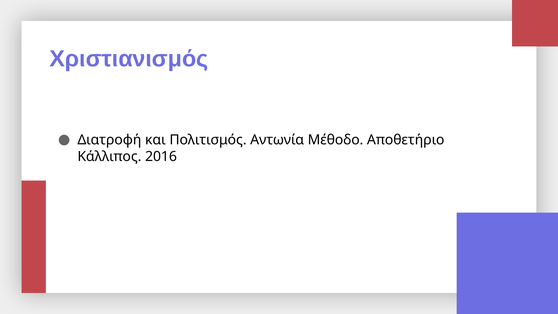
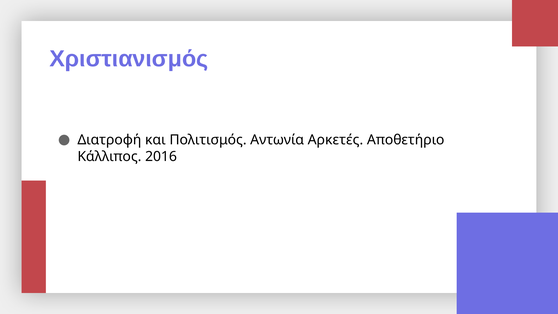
Μέθοδο: Μέθοδο -> Αρκετές
